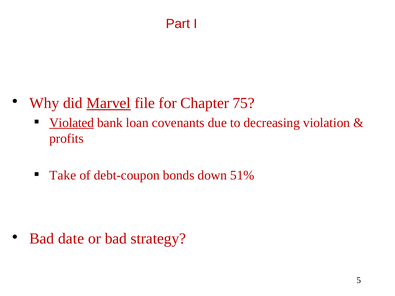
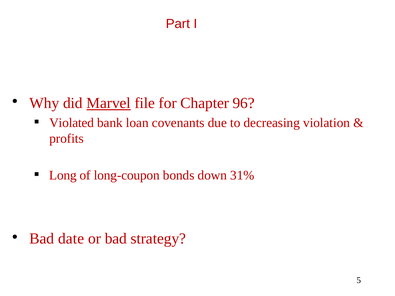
75: 75 -> 96
Violated underline: present -> none
Take: Take -> Long
debt-coupon: debt-coupon -> long-coupon
51%: 51% -> 31%
